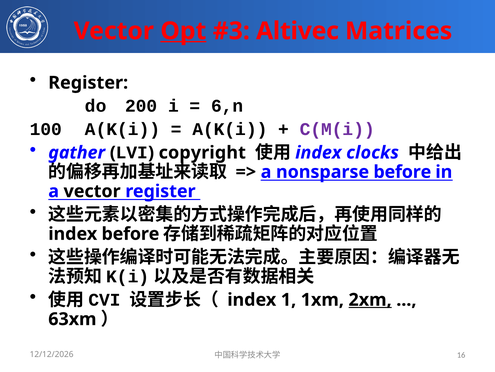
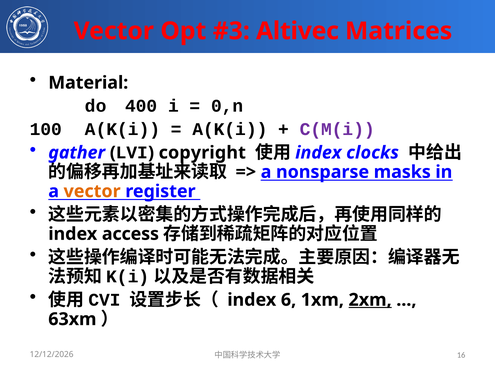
Opt underline: present -> none
Register at (88, 83): Register -> Material
200: 200 -> 400
6,n: 6,n -> 0,n
nonsparse before: before -> masks
vector at (92, 191) colour: black -> orange
index before: before -> access
1: 1 -> 6
